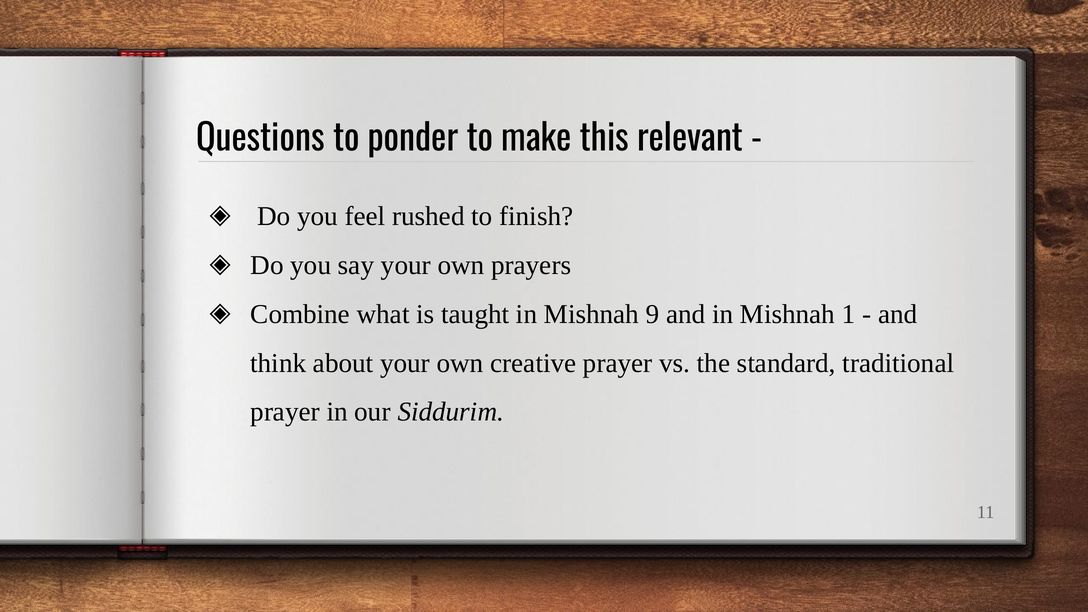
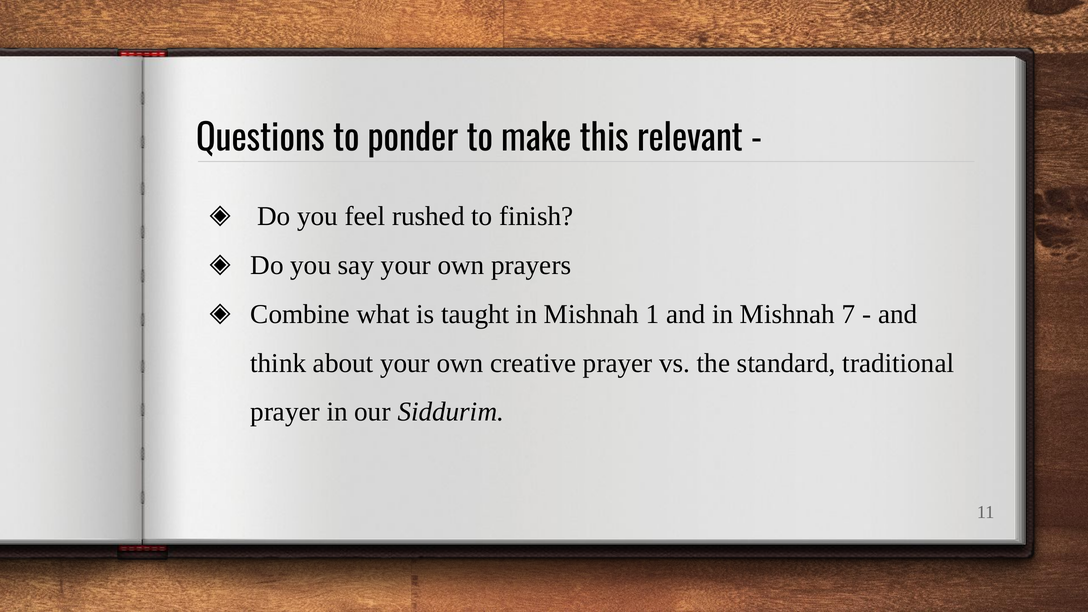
9: 9 -> 1
1: 1 -> 7
